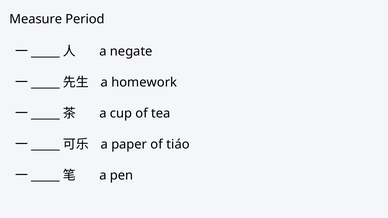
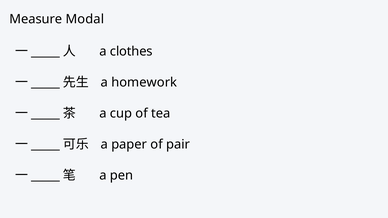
Period: Period -> Modal
negate: negate -> clothes
tiáo: tiáo -> pair
